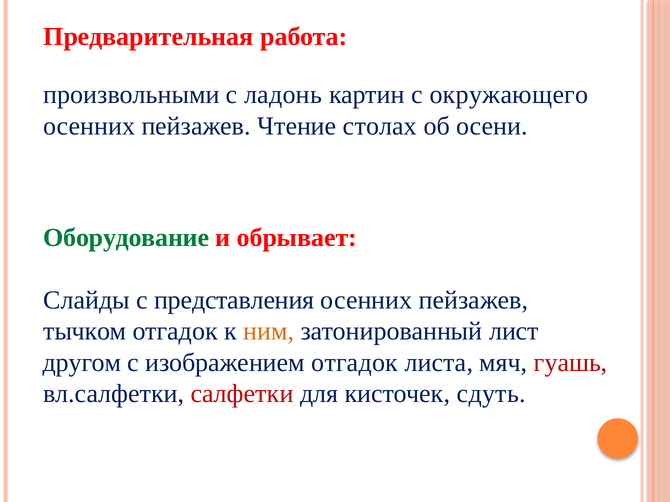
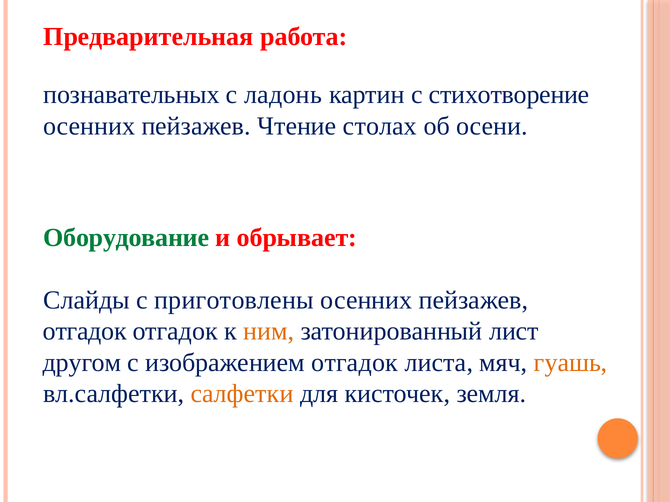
произвольными: произвольными -> познавательных
окружающего: окружающего -> стихотворение
представления: представления -> приготовлены
тычком at (85, 332): тычком -> отгадок
гуашь colour: red -> orange
салфетки colour: red -> orange
сдуть: сдуть -> земля
